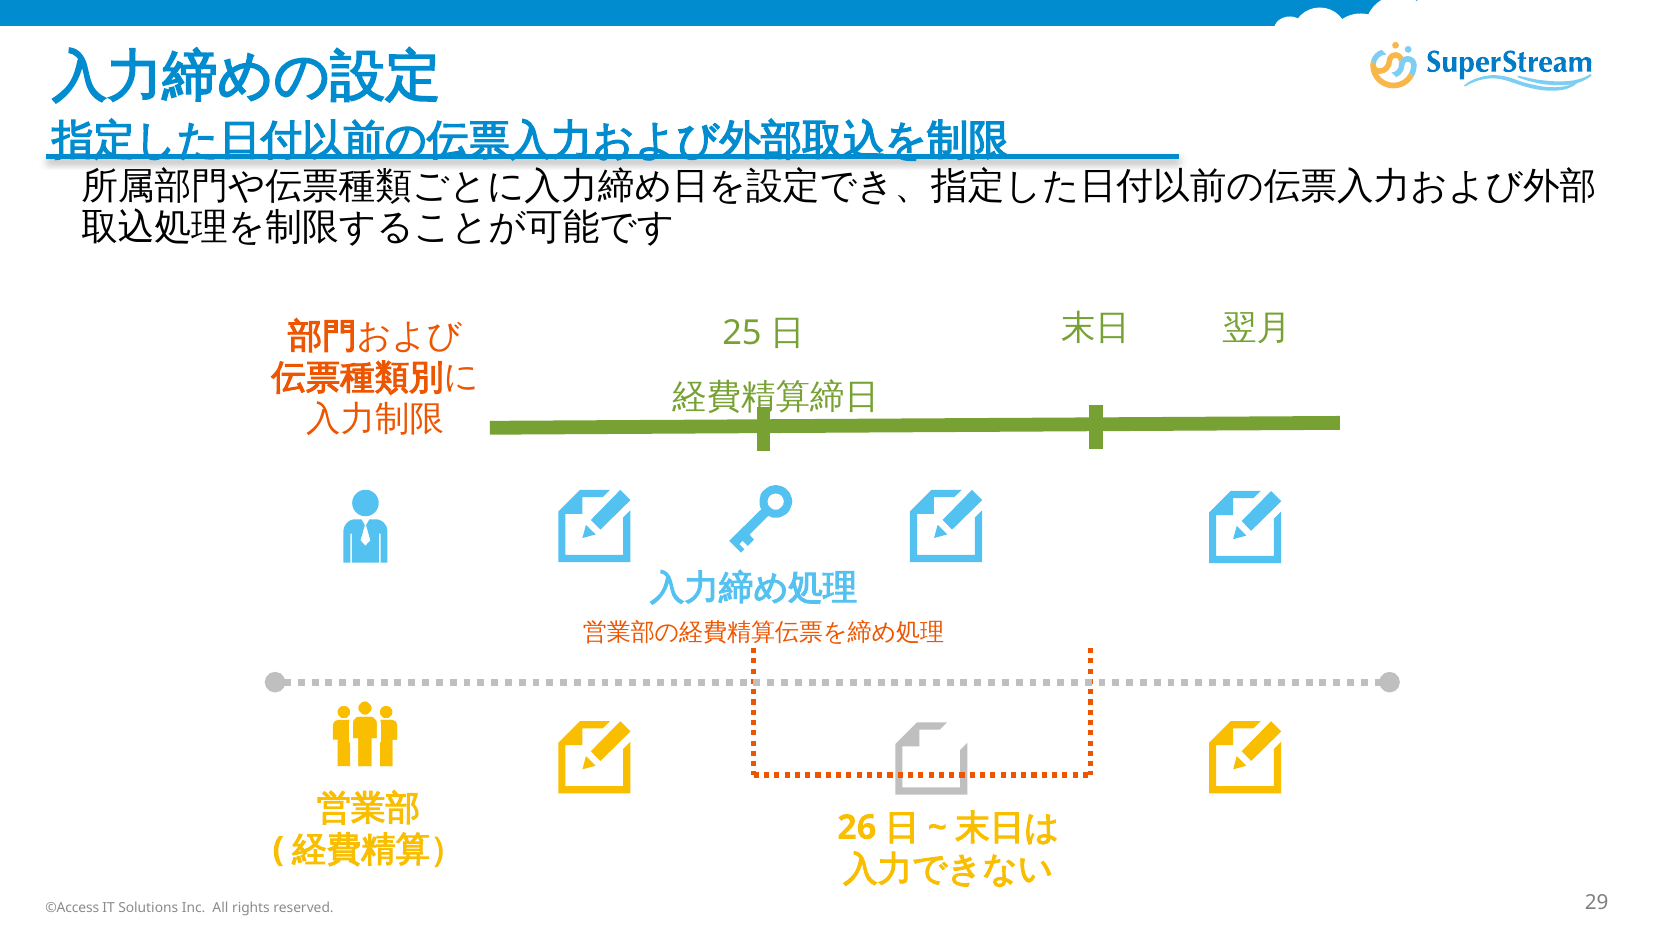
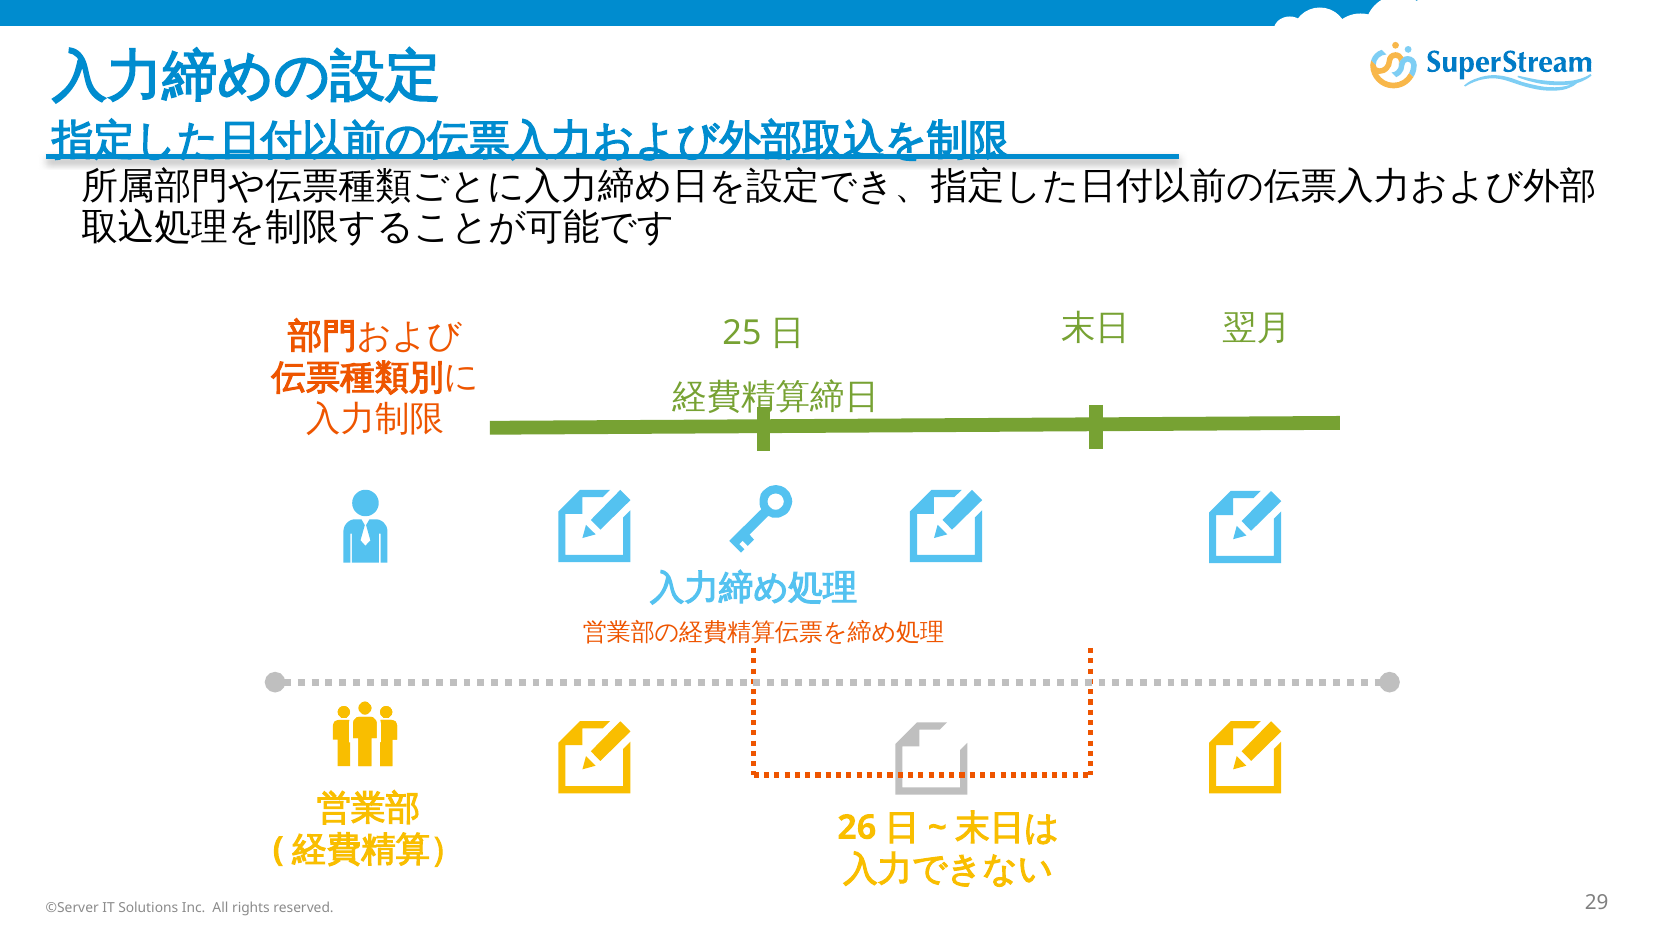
©Access: ©Access -> ©Server
